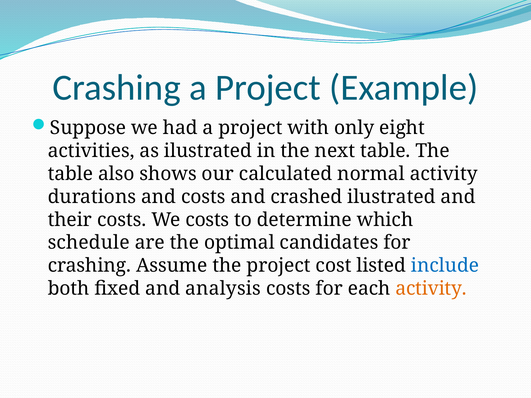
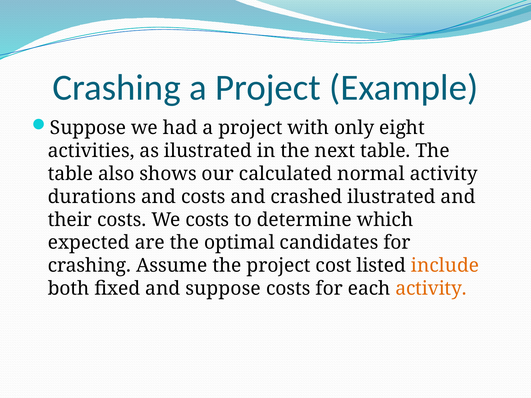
schedule: schedule -> expected
include colour: blue -> orange
and analysis: analysis -> suppose
